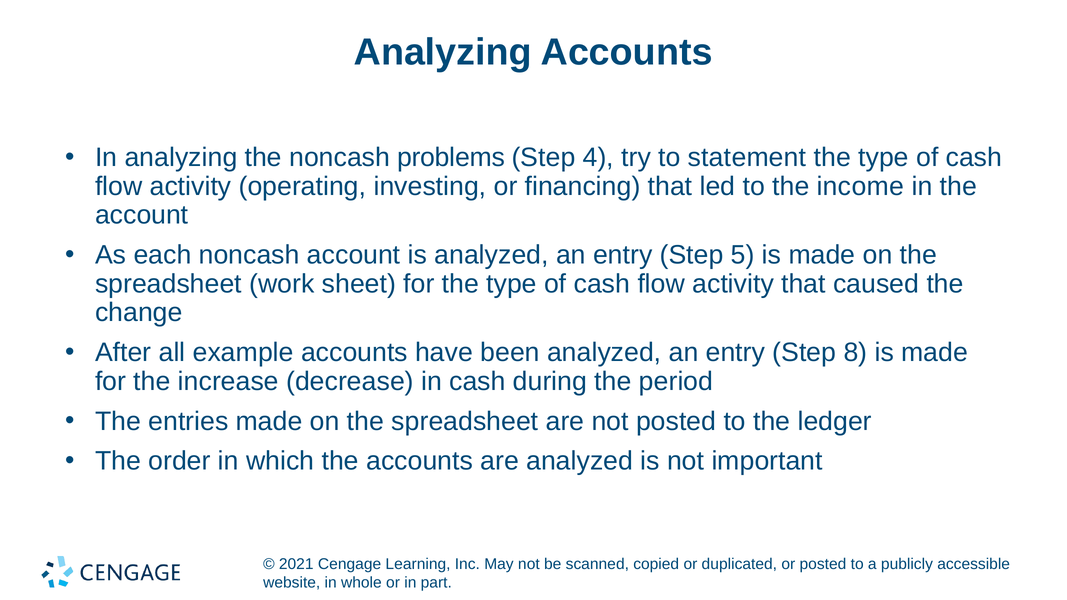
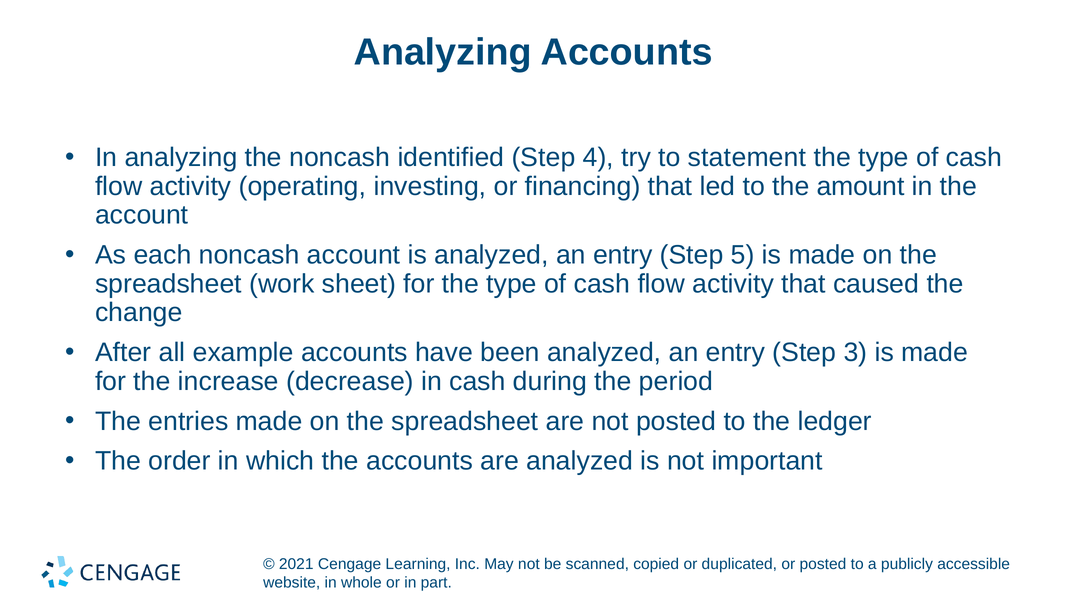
problems: problems -> identified
income: income -> amount
8: 8 -> 3
